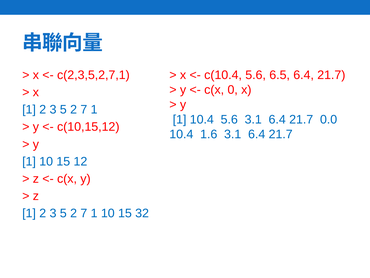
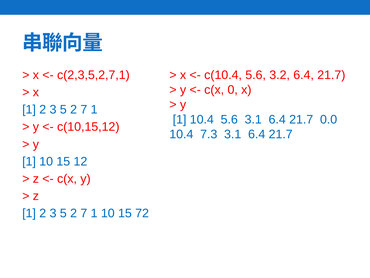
6.5: 6.5 -> 3.2
1.6: 1.6 -> 7.3
32: 32 -> 72
